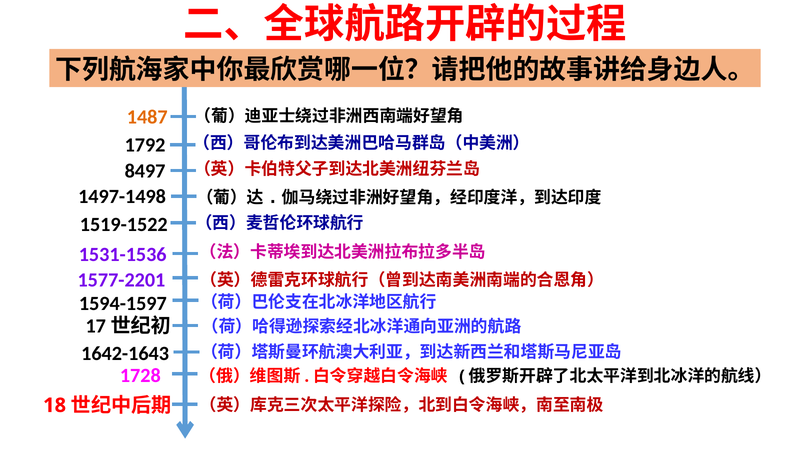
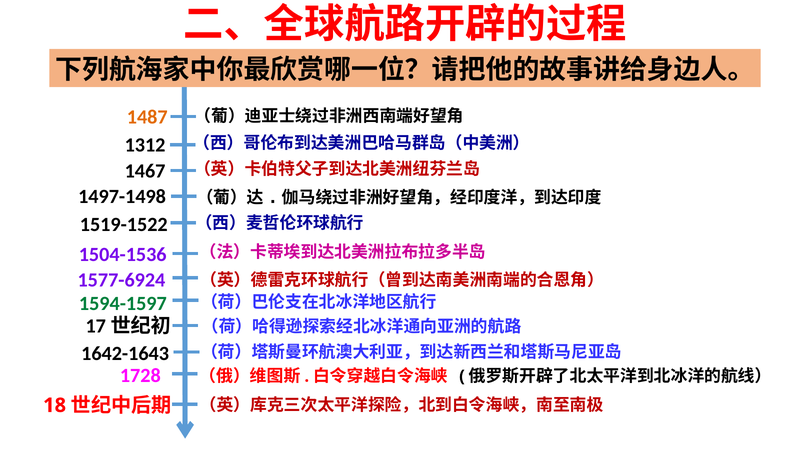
1792: 1792 -> 1312
8497: 8497 -> 1467
1531-1536: 1531-1536 -> 1504-1536
1577-2201: 1577-2201 -> 1577-6924
1594-1597 colour: black -> green
